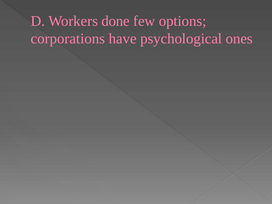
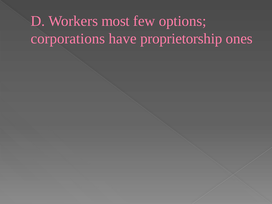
done: done -> most
psychological: psychological -> proprietorship
